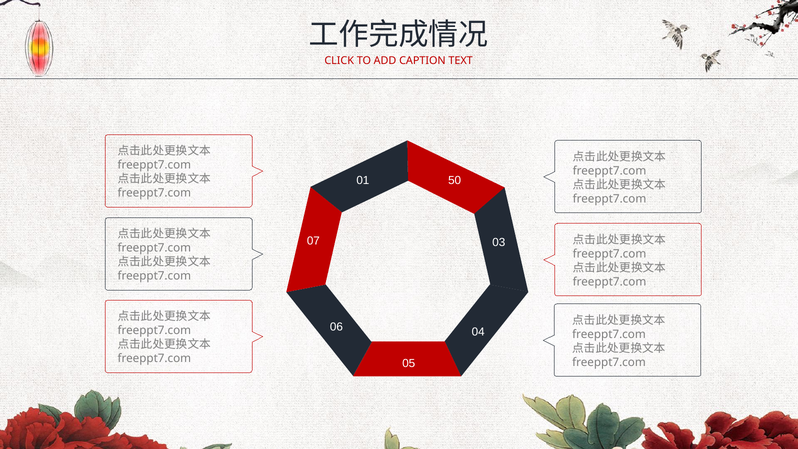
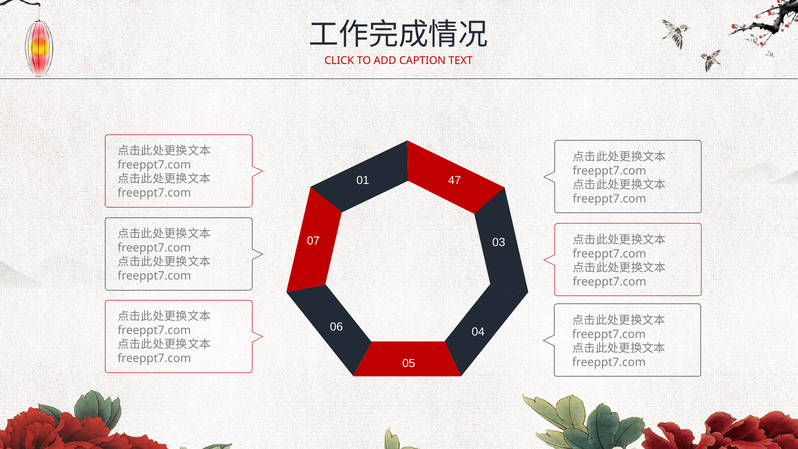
50: 50 -> 47
